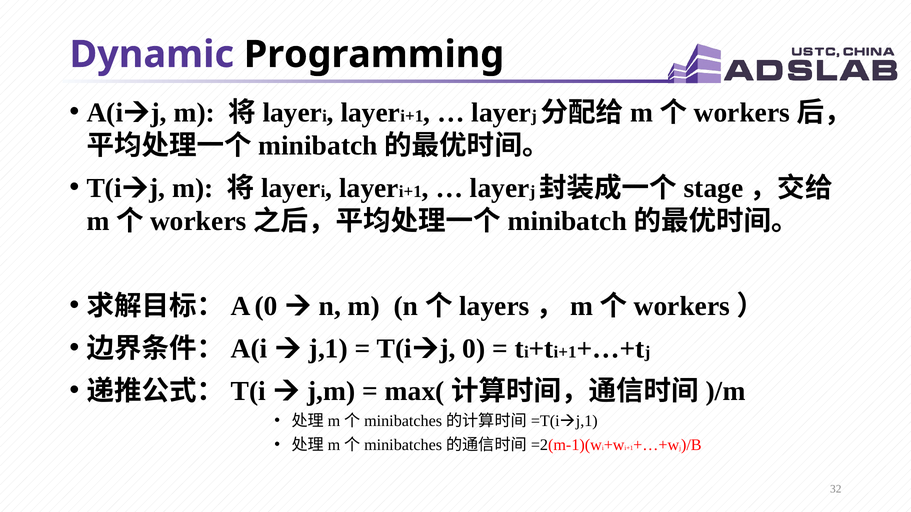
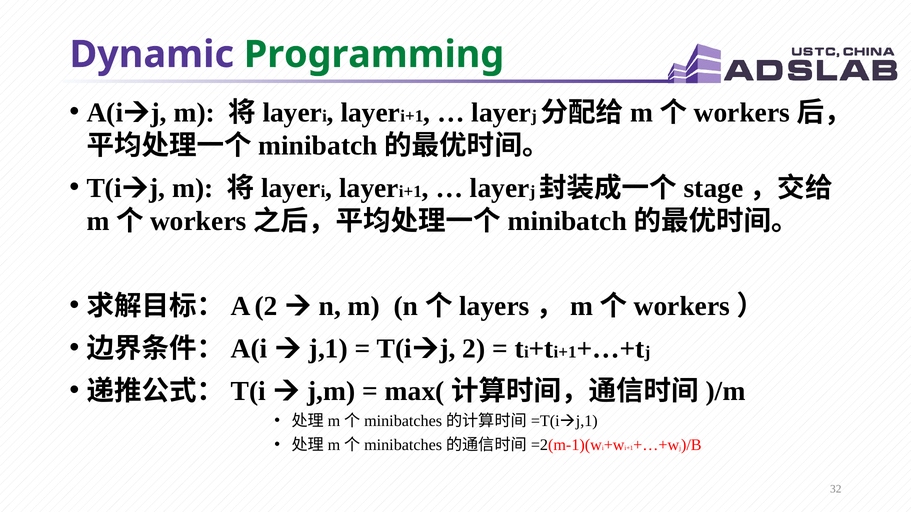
Programming colour: black -> green
0 at (266, 306): 0 -> 2
0 at (474, 349): 0 -> 2
